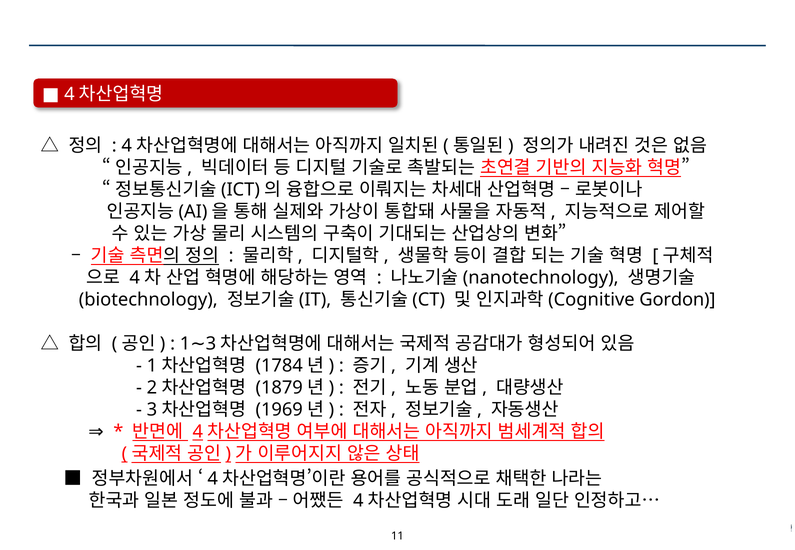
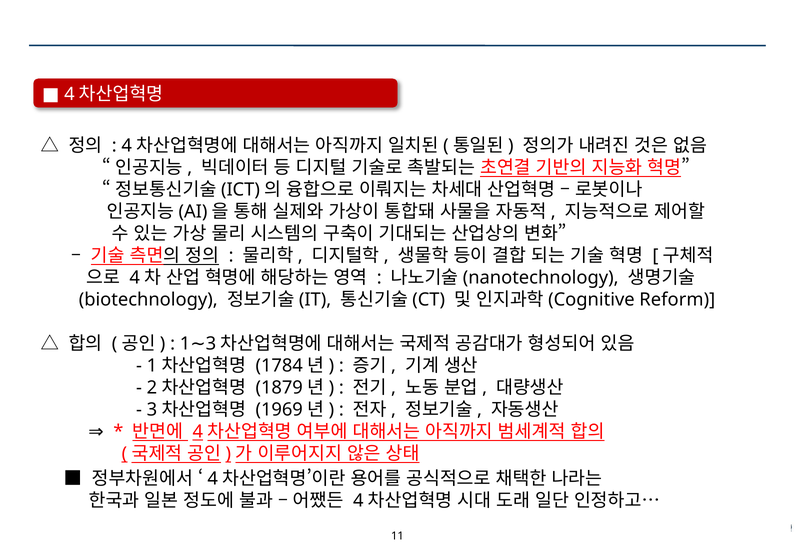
Gordon: Gordon -> Reform
